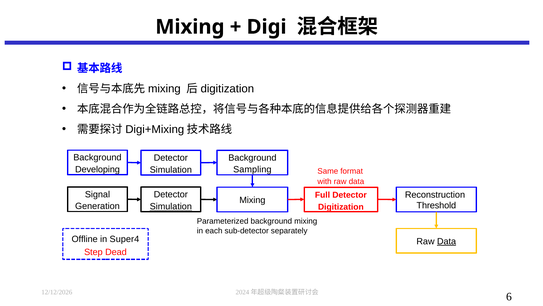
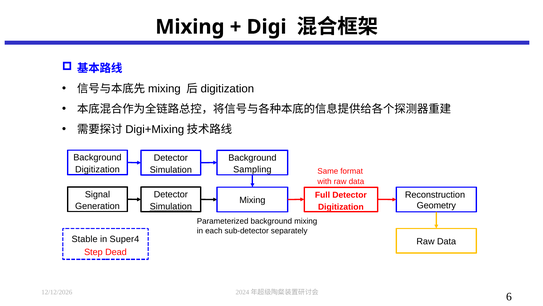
Developing at (97, 169): Developing -> Digitization
Threshold: Threshold -> Geometry
Offline: Offline -> Stable
Data at (447, 241) underline: present -> none
